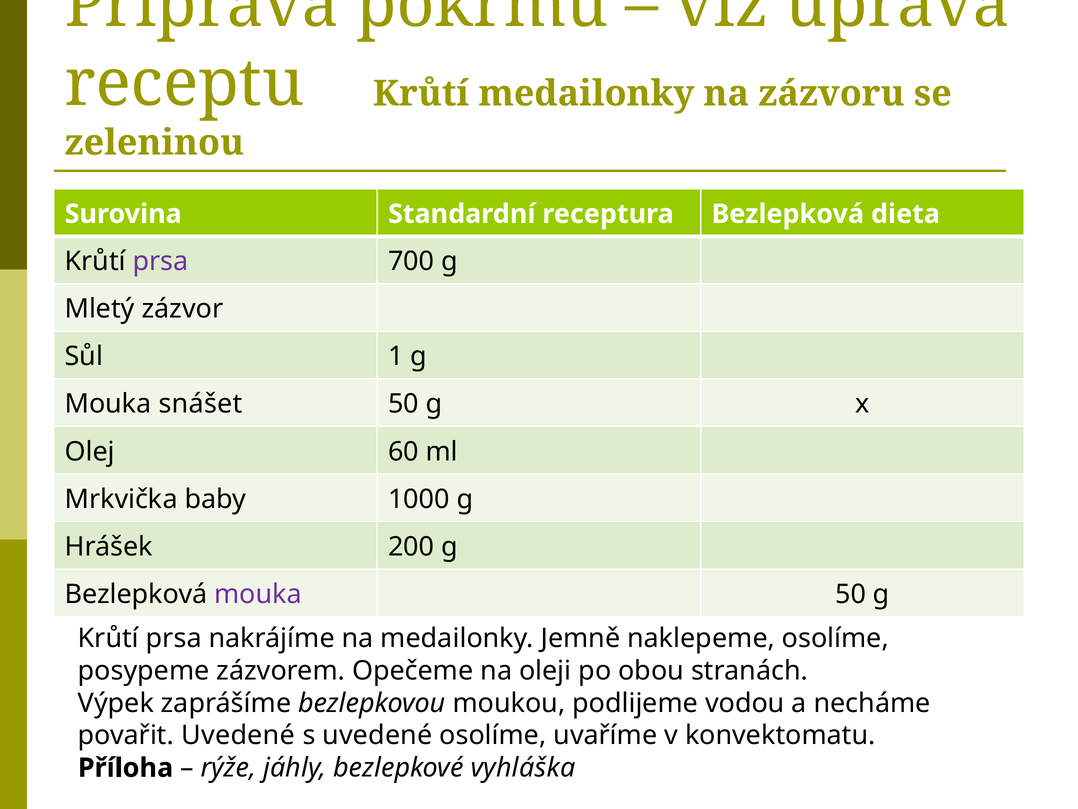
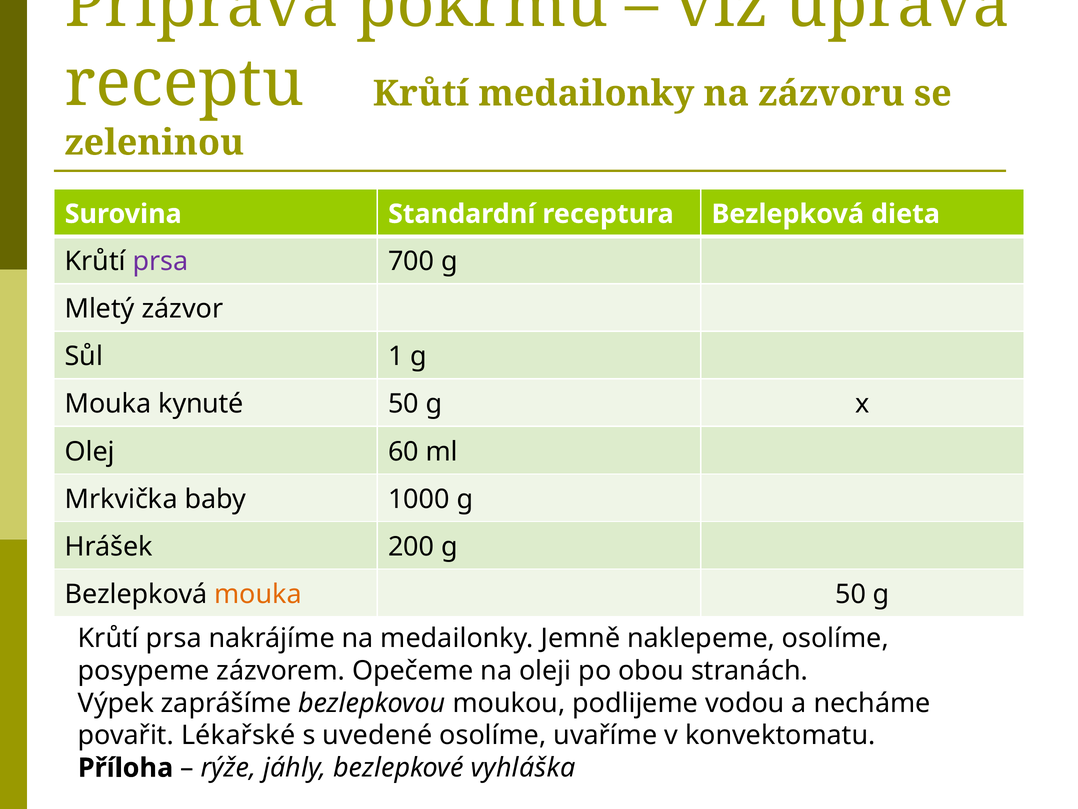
snášet: snášet -> kynuté
mouka at (258, 594) colour: purple -> orange
povařit Uvedené: Uvedené -> Lékařské
